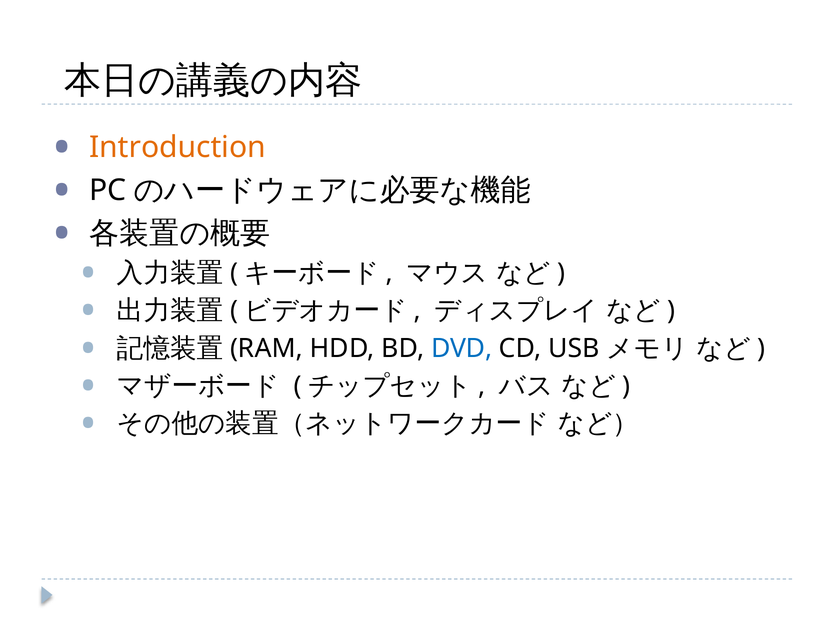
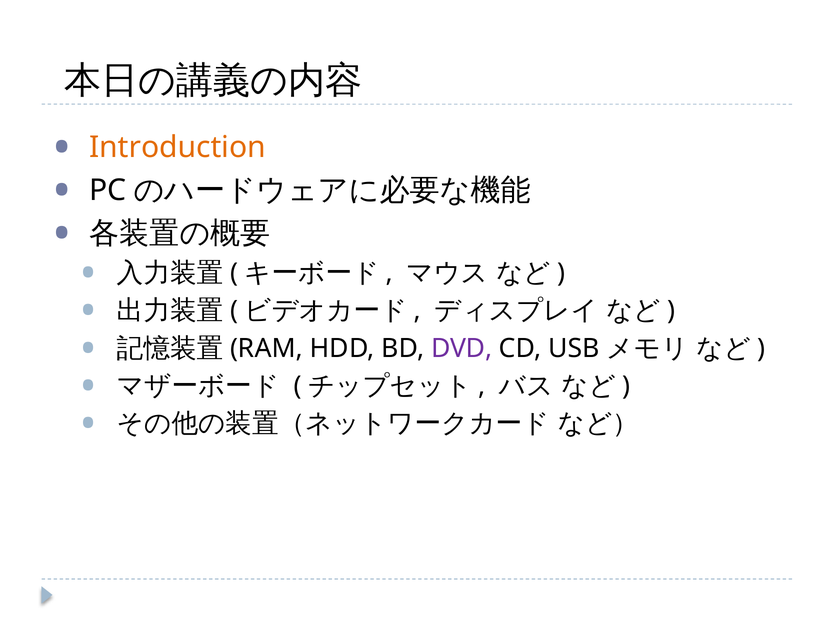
DVD colour: blue -> purple
